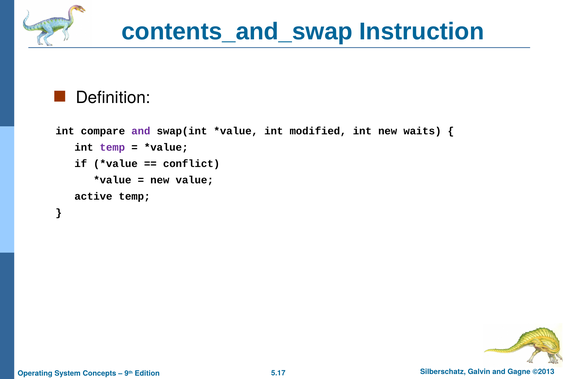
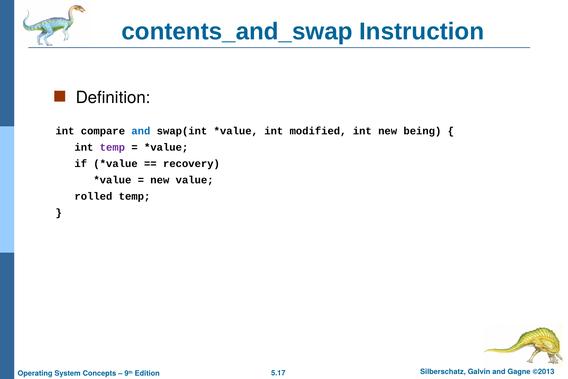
and at (141, 131) colour: purple -> blue
waits: waits -> being
conflict: conflict -> recovery
active: active -> rolled
